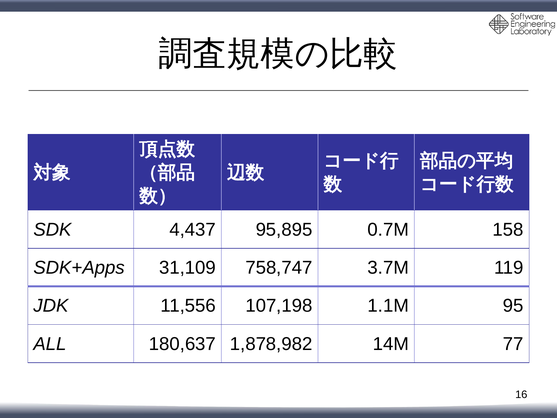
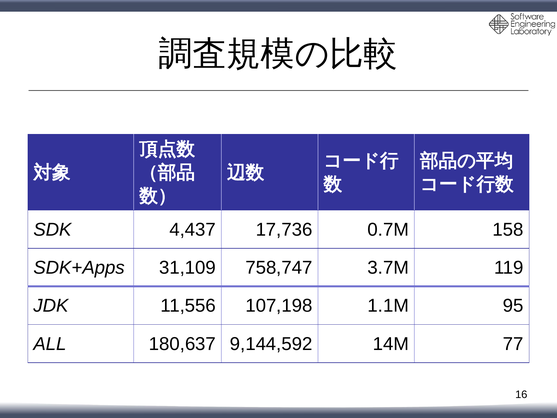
95,895: 95,895 -> 17,736
1,878,982: 1,878,982 -> 9,144,592
